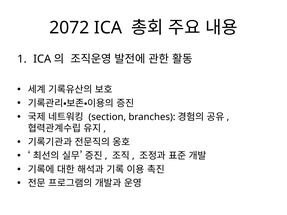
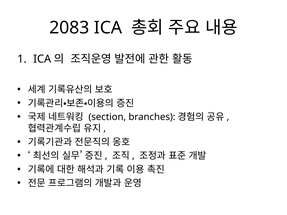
2072: 2072 -> 2083
